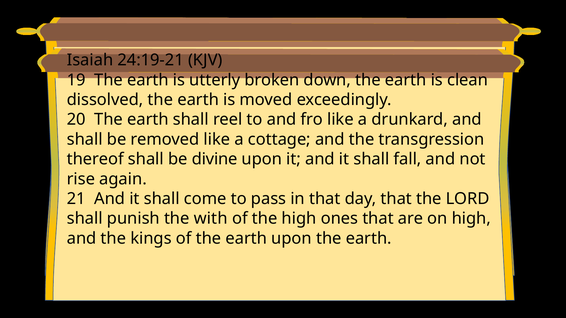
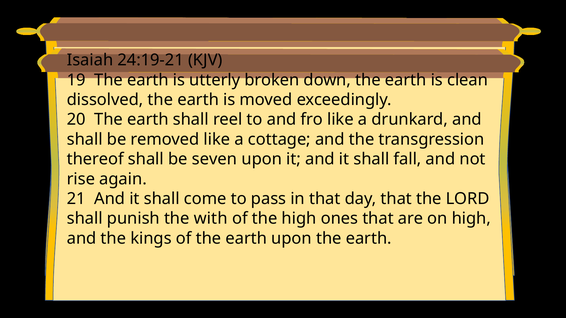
divine: divine -> seven
